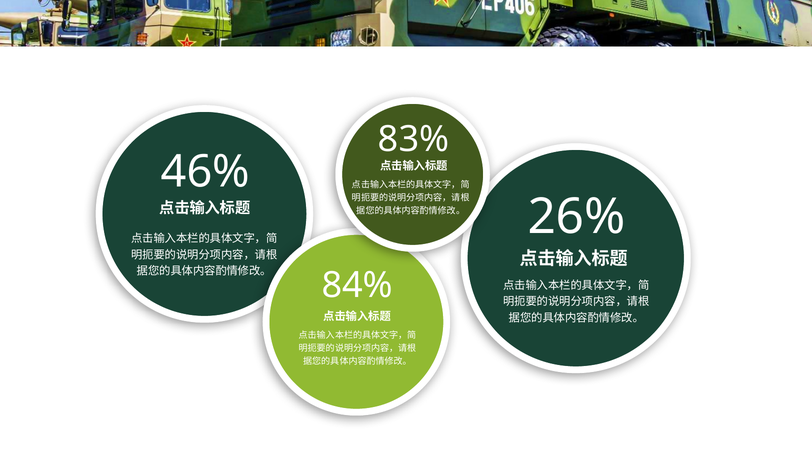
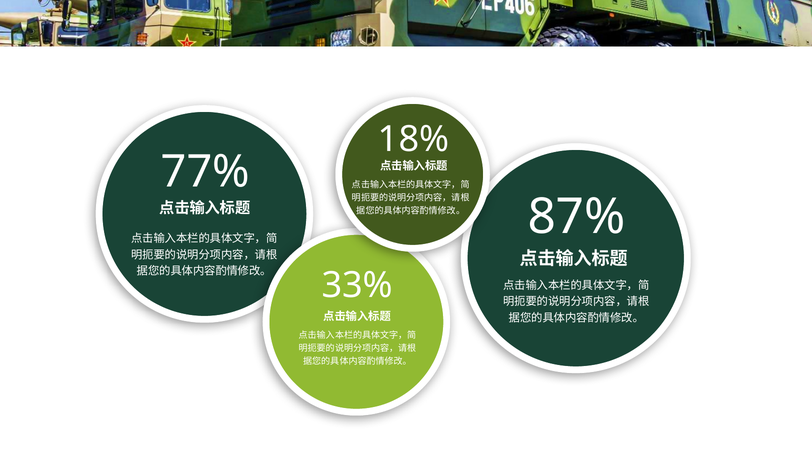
83%: 83% -> 18%
46%: 46% -> 77%
26%: 26% -> 87%
84%: 84% -> 33%
